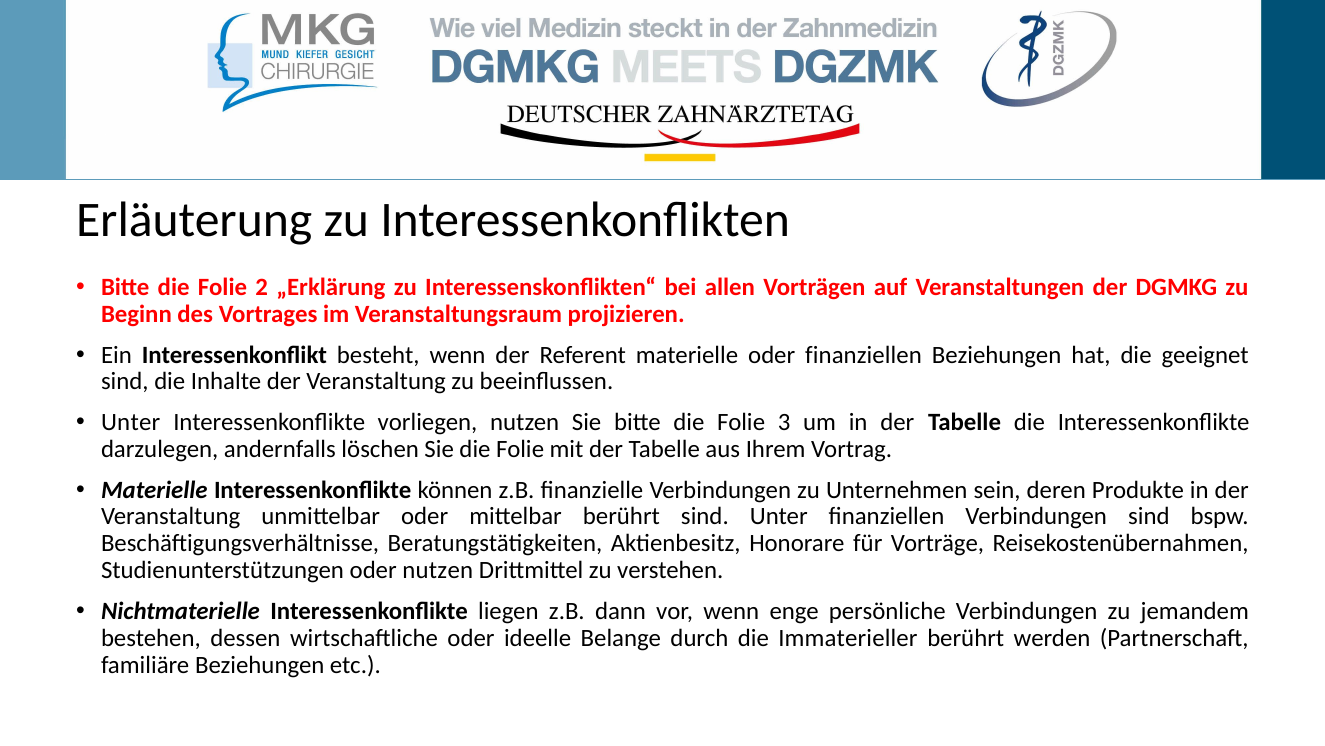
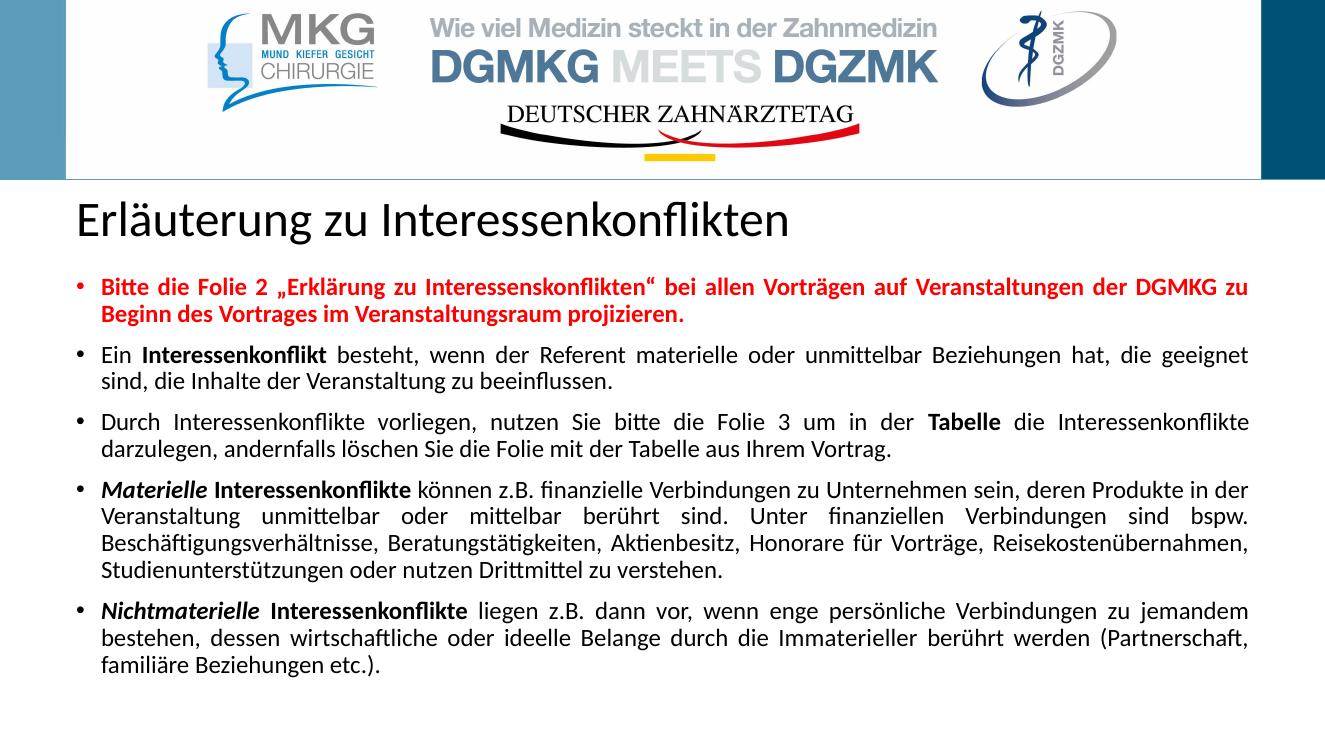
oder finanziellen: finanziellen -> unmittelbar
Unter at (131, 422): Unter -> Durch
